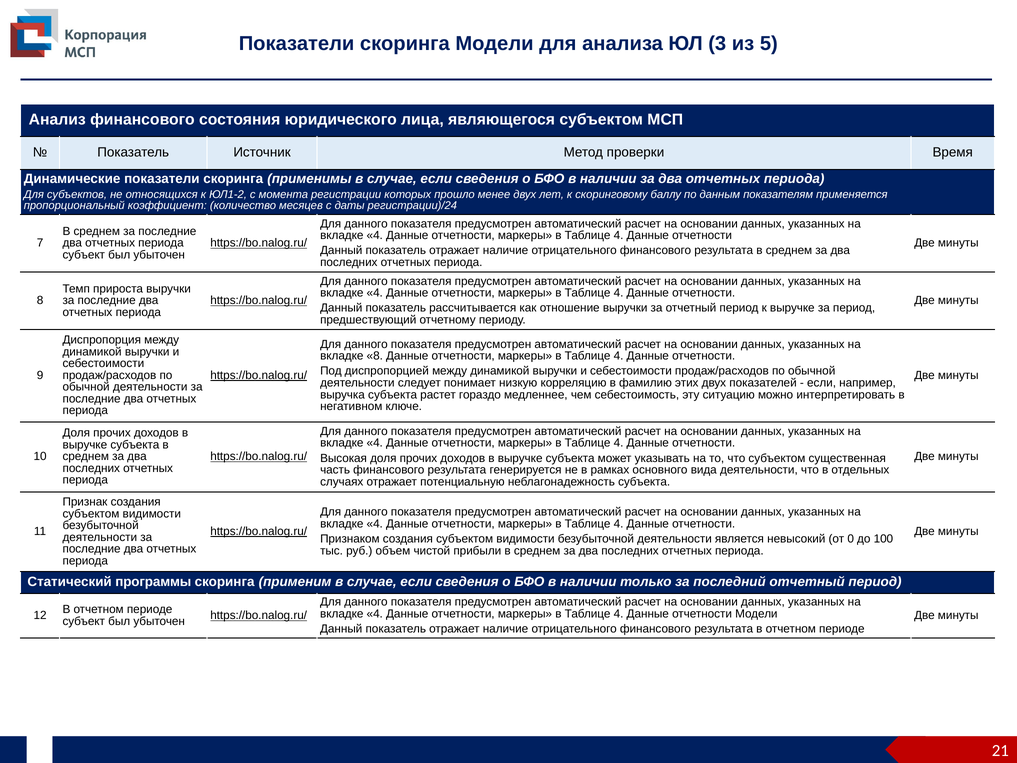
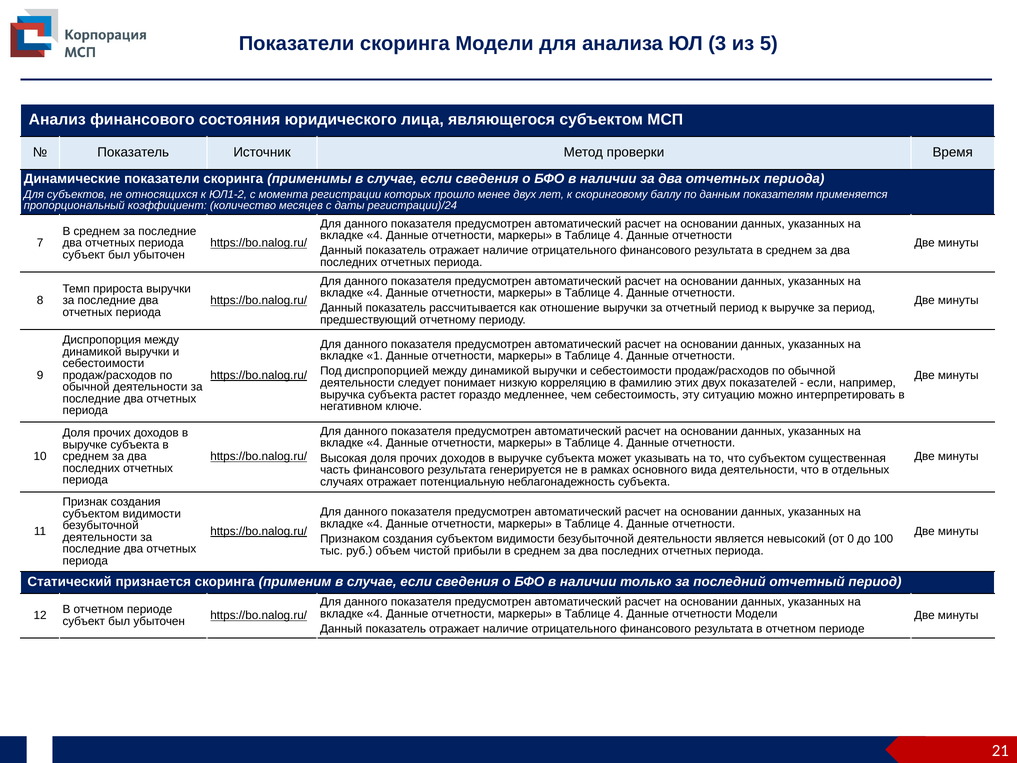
вкладке 8: 8 -> 1
программы: программы -> признается
